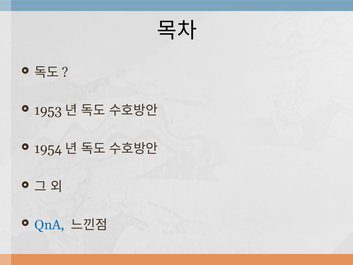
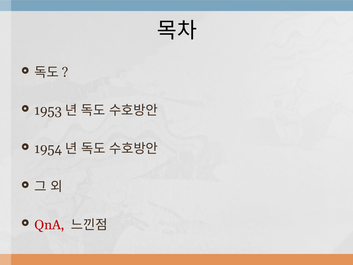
QnA colour: blue -> red
